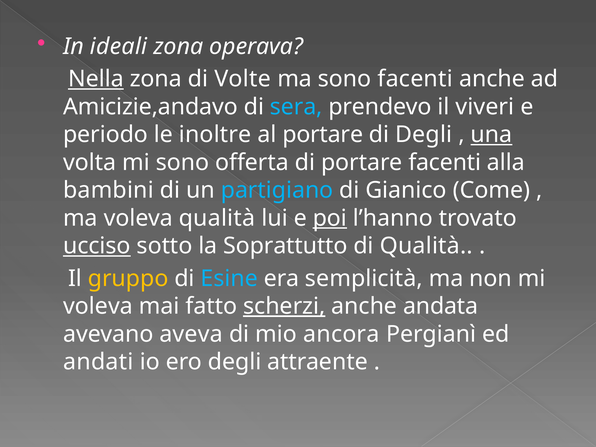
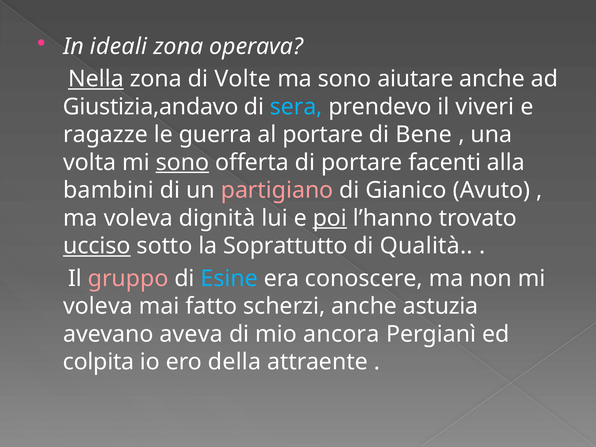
sono facenti: facenti -> aiutare
Amicizie,andavo: Amicizie,andavo -> Giustizia,andavo
periodo: periodo -> ragazze
inoltre: inoltre -> guerra
di Degli: Degli -> Bene
una underline: present -> none
sono at (182, 162) underline: none -> present
partigiano colour: light blue -> pink
Come: Come -> Avuto
voleva qualità: qualità -> dignità
gruppo colour: yellow -> pink
semplicità: semplicità -> conoscere
scherzi underline: present -> none
andata: andata -> astuzia
andati: andati -> colpita
ero degli: degli -> della
